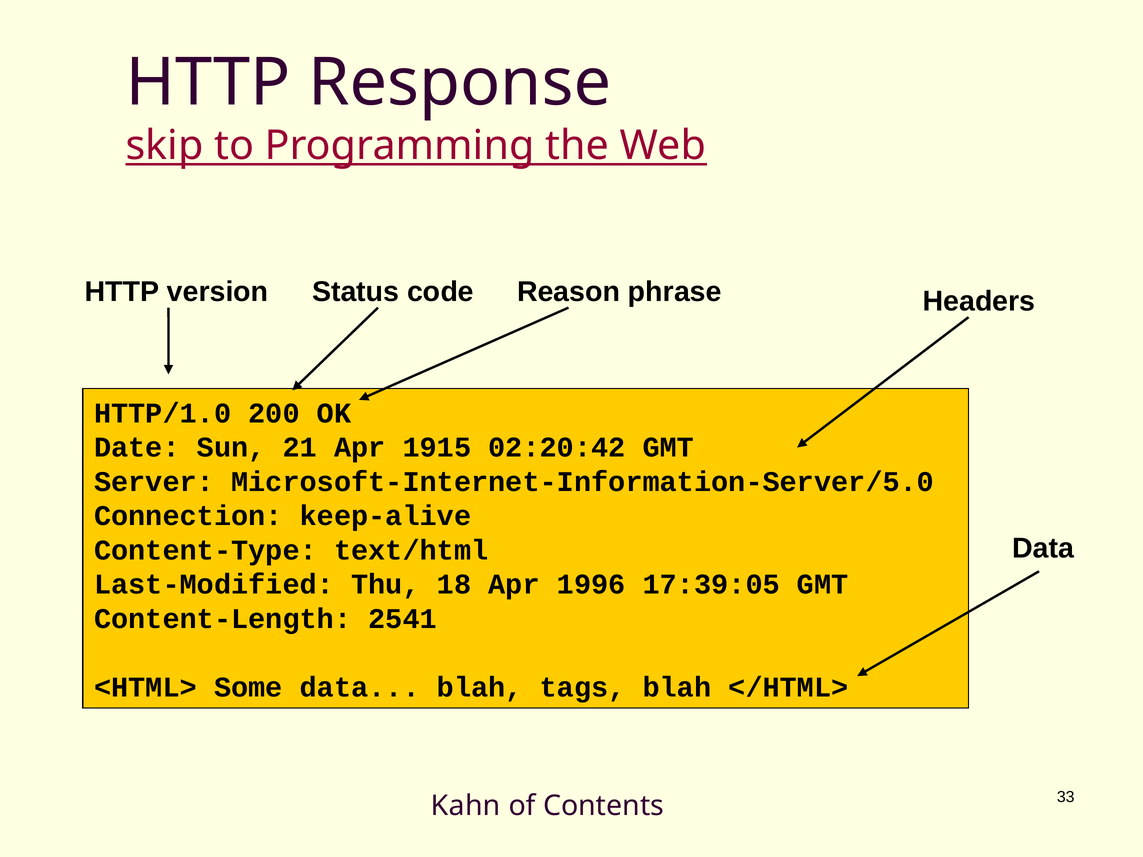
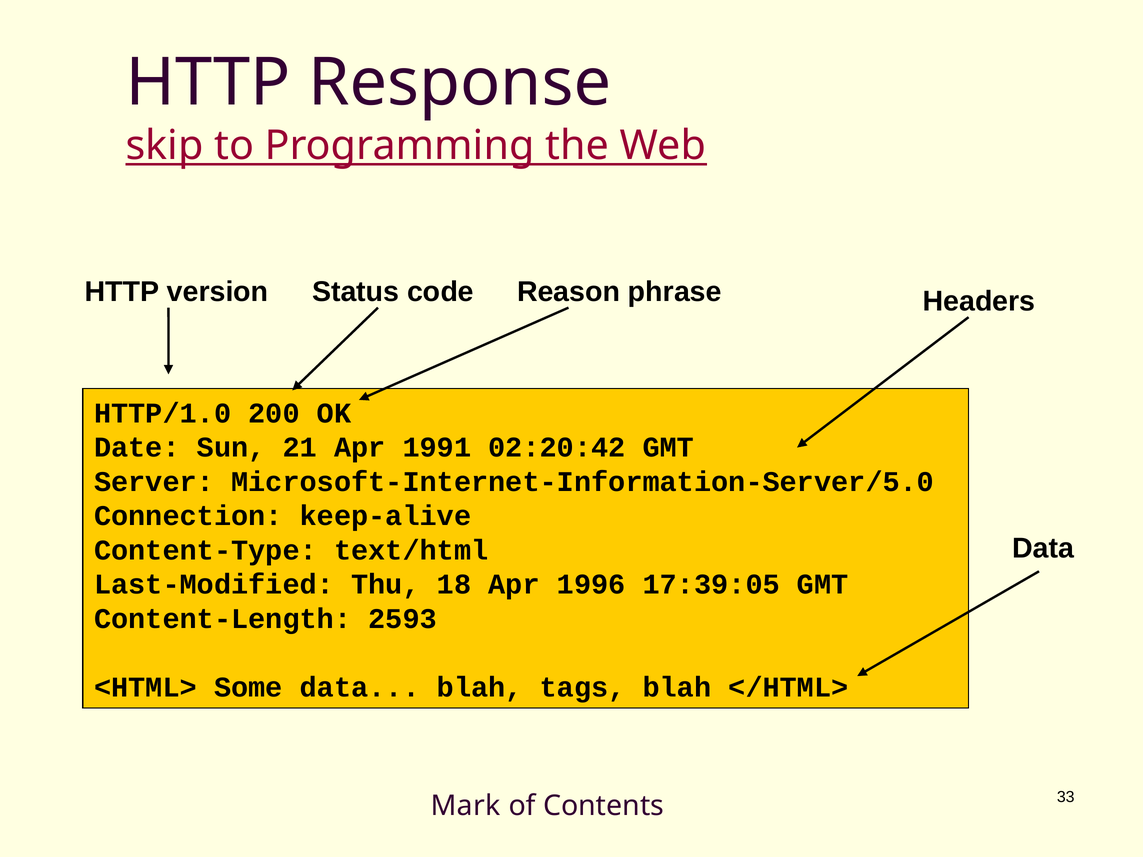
1915: 1915 -> 1991
2541: 2541 -> 2593
Kahn: Kahn -> Mark
